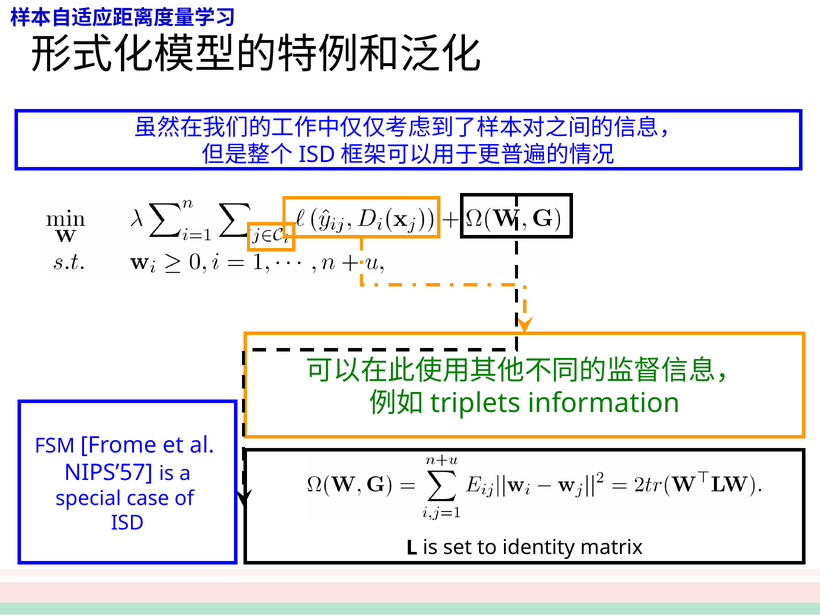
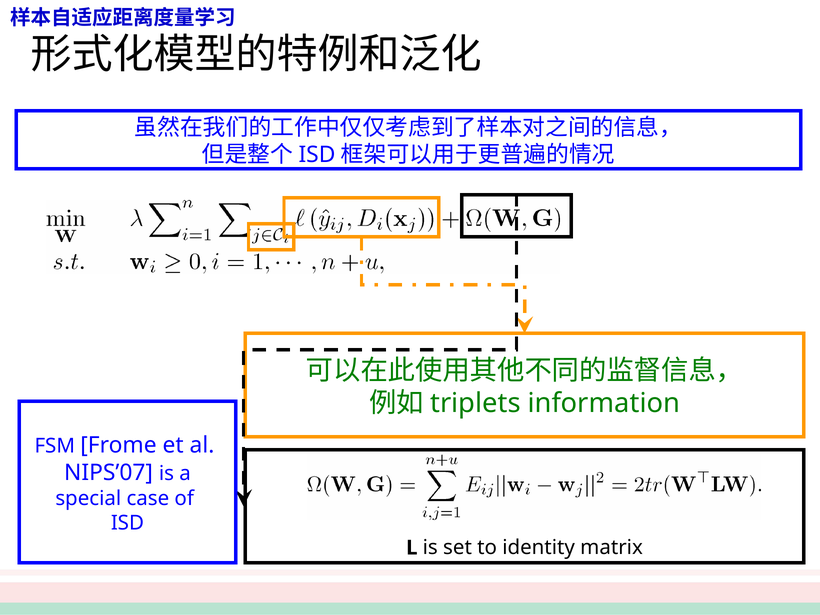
NIPS’57: NIPS’57 -> NIPS’07
